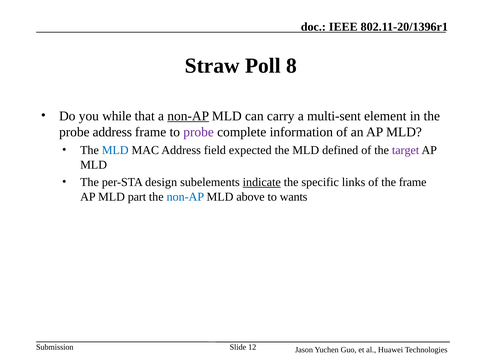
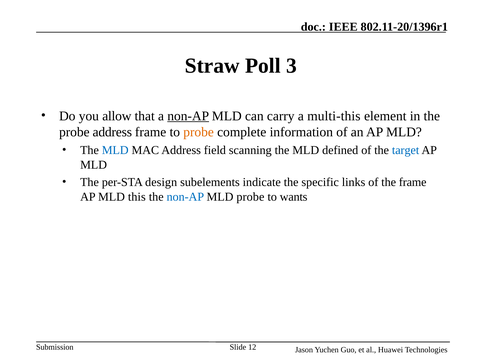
8: 8 -> 3
while: while -> allow
multi-sent: multi-sent -> multi-this
probe at (199, 132) colour: purple -> orange
expected: expected -> scanning
target colour: purple -> blue
indicate underline: present -> none
part: part -> this
MLD above: above -> probe
